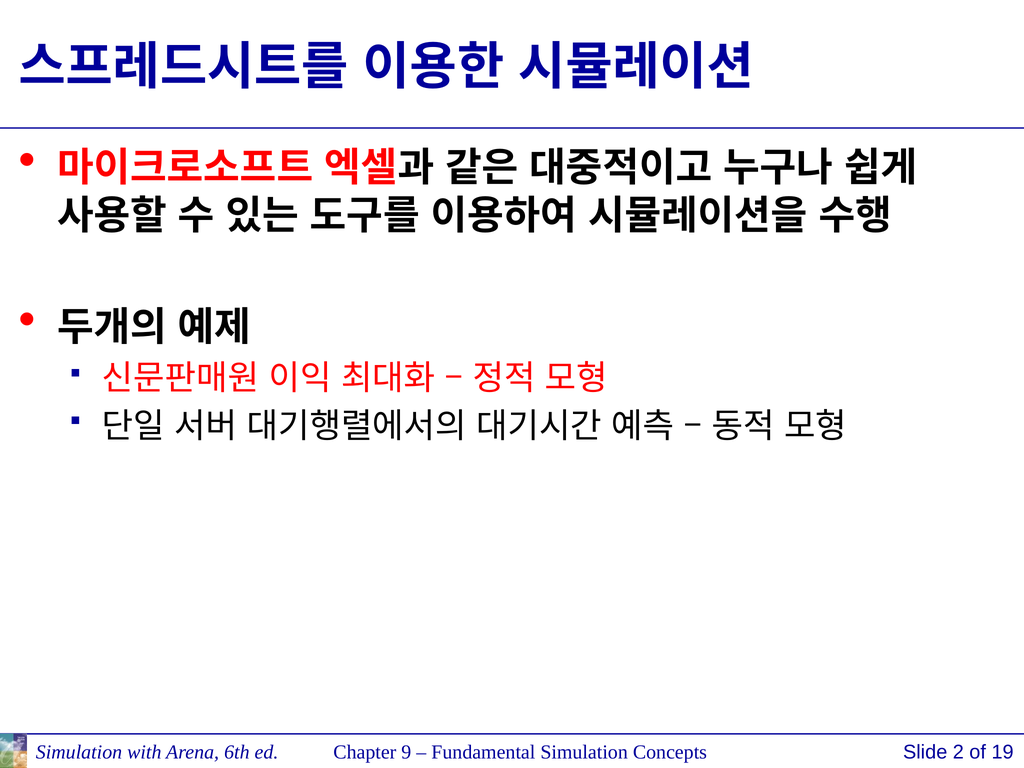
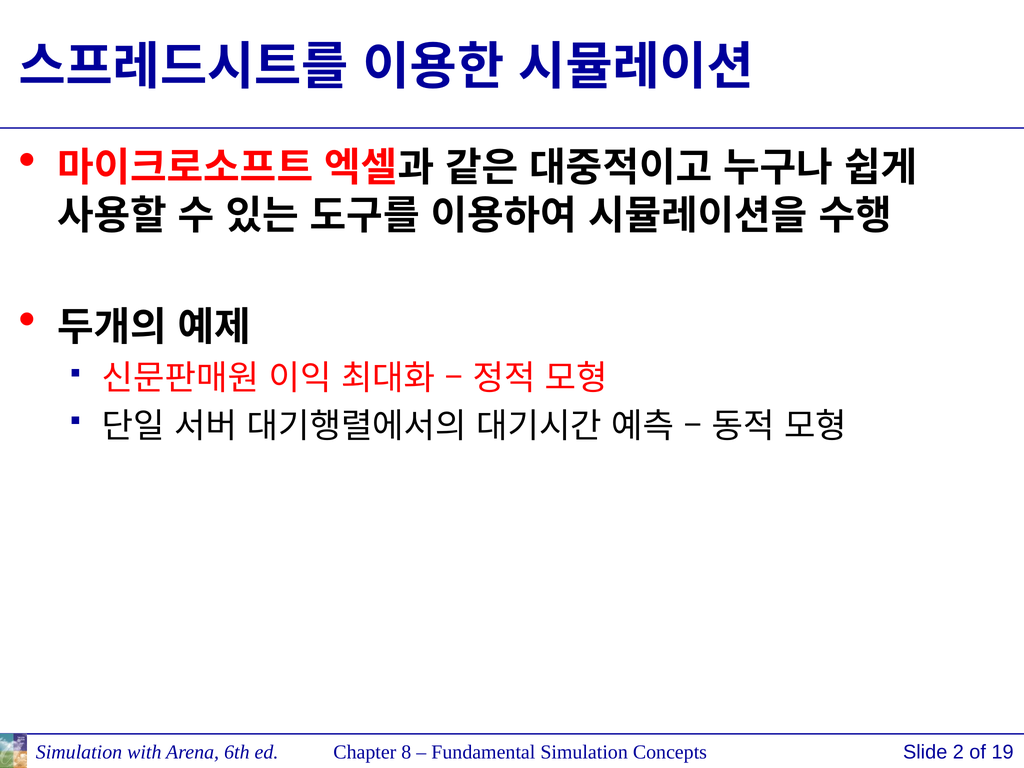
9: 9 -> 8
